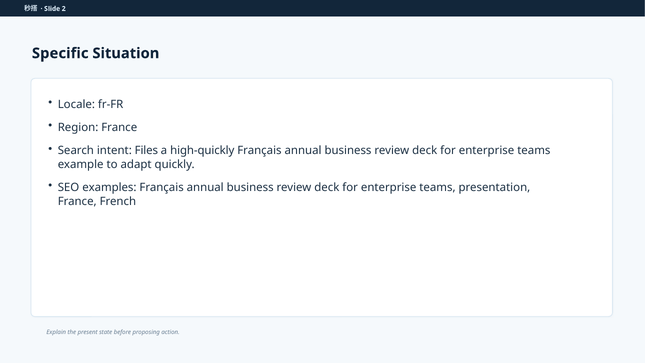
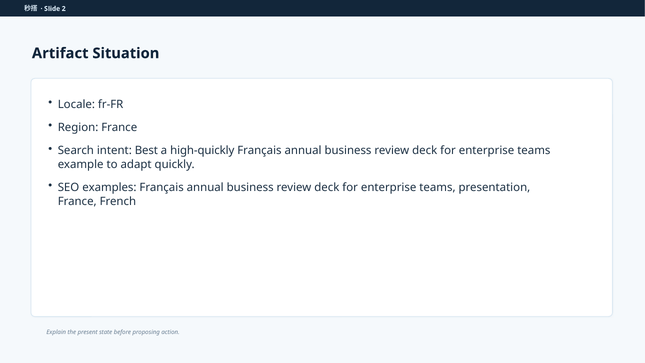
Specific: Specific -> Artifact
Files: Files -> Best
